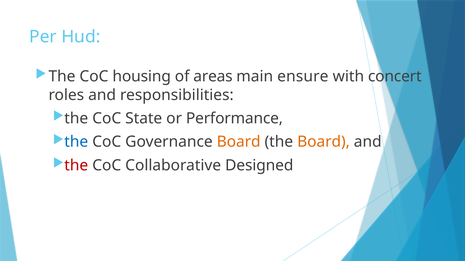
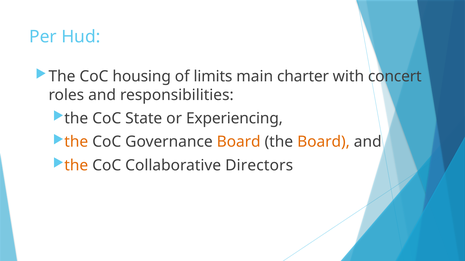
areas: areas -> limits
ensure: ensure -> charter
Performance: Performance -> Experiencing
the at (76, 142) colour: blue -> orange
the at (76, 166) colour: red -> orange
Designed: Designed -> Directors
